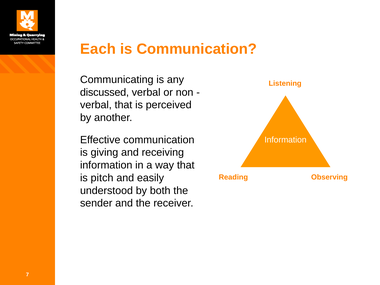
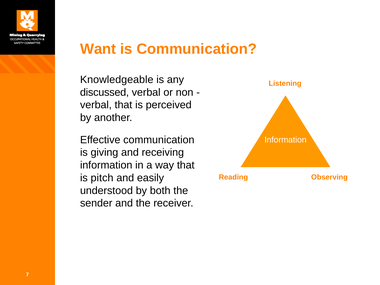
Each: Each -> Want
Communicating: Communicating -> Knowledgeable
